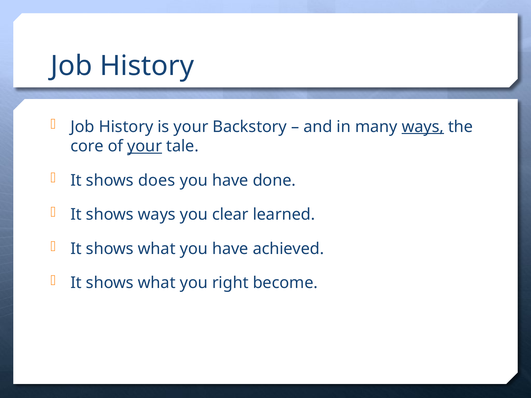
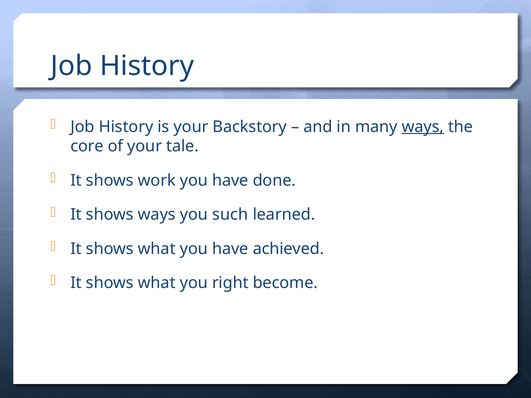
your at (145, 146) underline: present -> none
does: does -> work
clear: clear -> such
